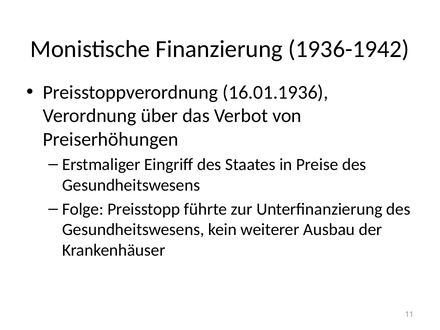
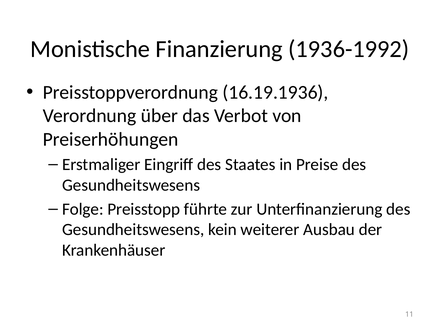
1936-1942: 1936-1942 -> 1936-1992
16.01.1936: 16.01.1936 -> 16.19.1936
